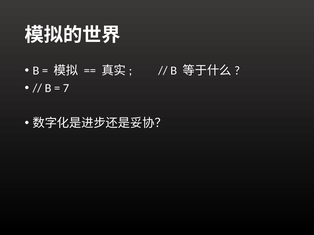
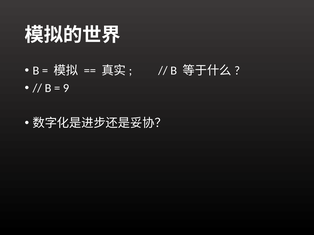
7: 7 -> 9
